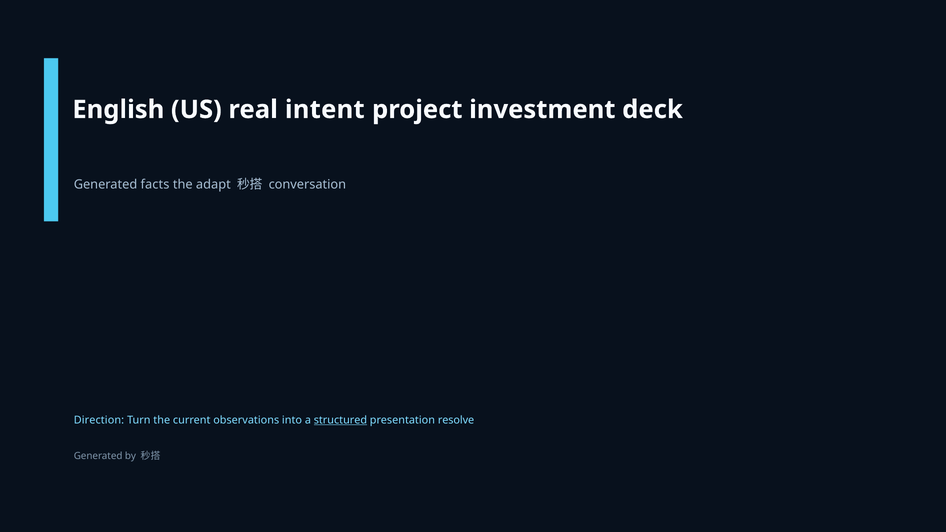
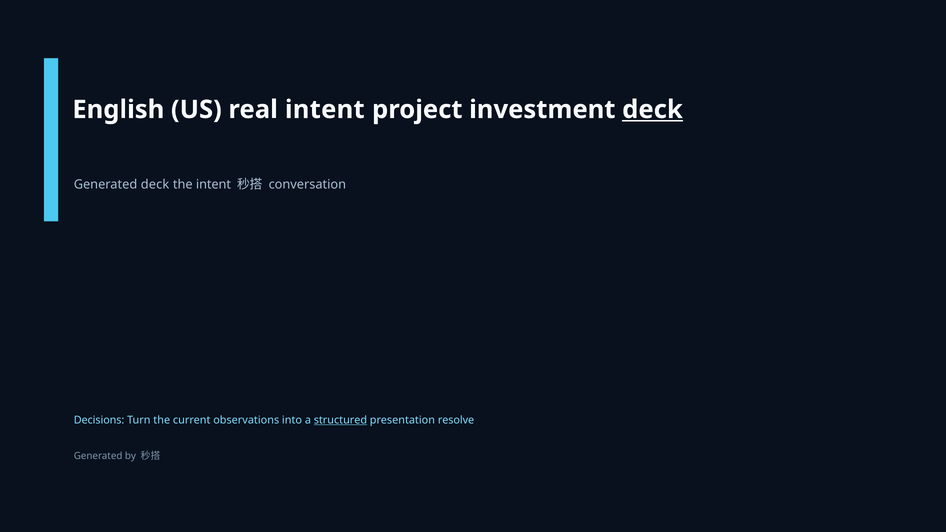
deck at (652, 110) underline: none -> present
Generated facts: facts -> deck
the adapt: adapt -> intent
Direction: Direction -> Decisions
